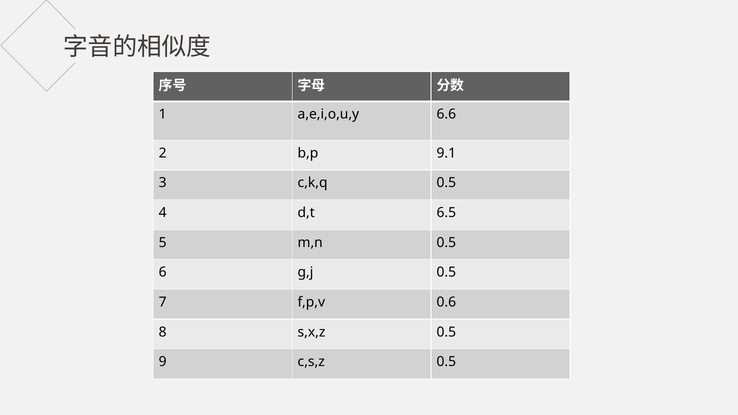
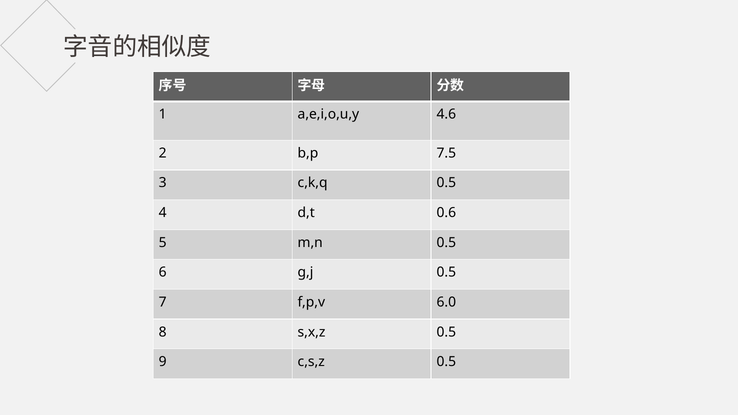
6.6: 6.6 -> 4.6
9.1: 9.1 -> 7.5
6.5: 6.5 -> 0.6
0.6: 0.6 -> 6.0
